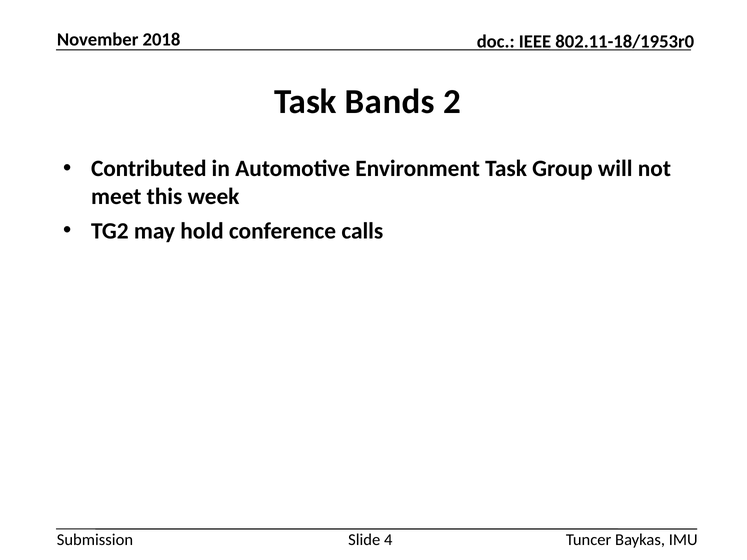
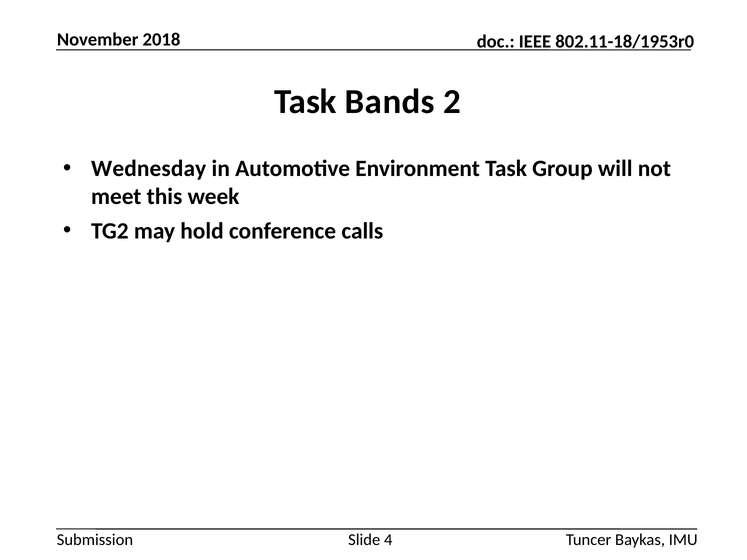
Contributed: Contributed -> Wednesday
